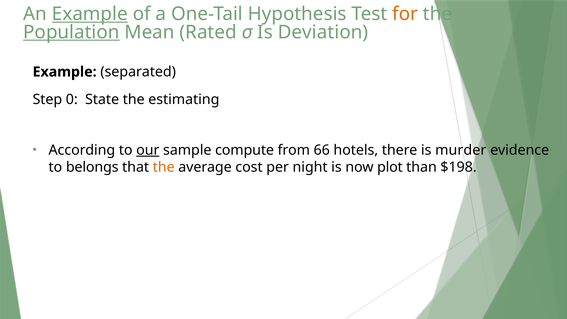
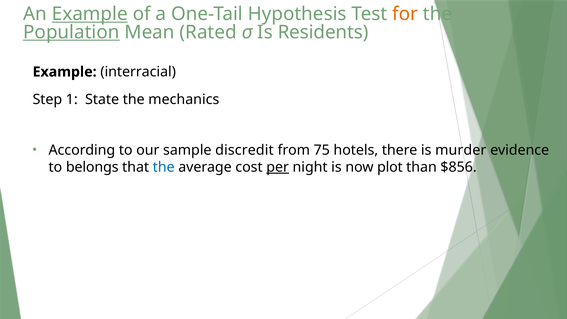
Deviation: Deviation -> Residents
separated: separated -> interracial
0: 0 -> 1
estimating: estimating -> mechanics
our underline: present -> none
compute: compute -> discredit
66: 66 -> 75
the at (164, 167) colour: orange -> blue
per underline: none -> present
$198: $198 -> $856
